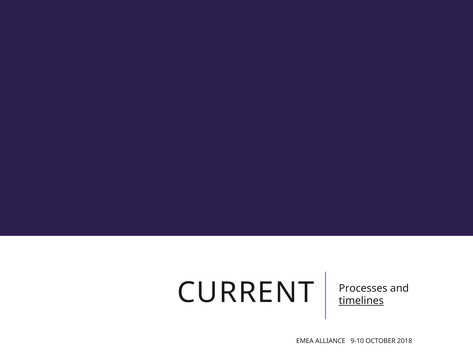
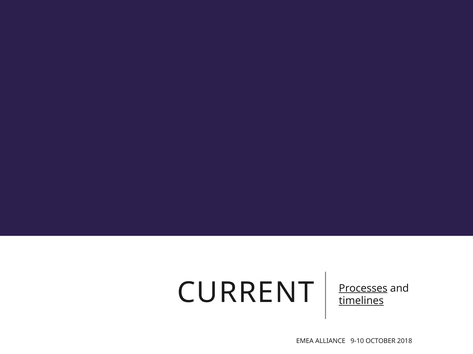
Processes underline: none -> present
